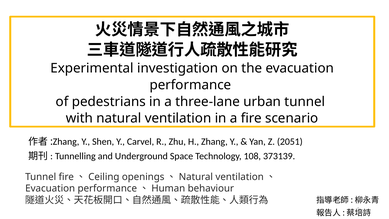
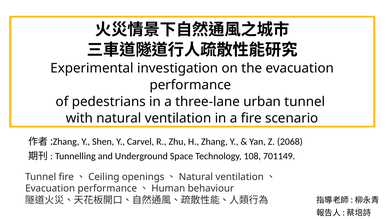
2051: 2051 -> 2068
373139: 373139 -> 701149
